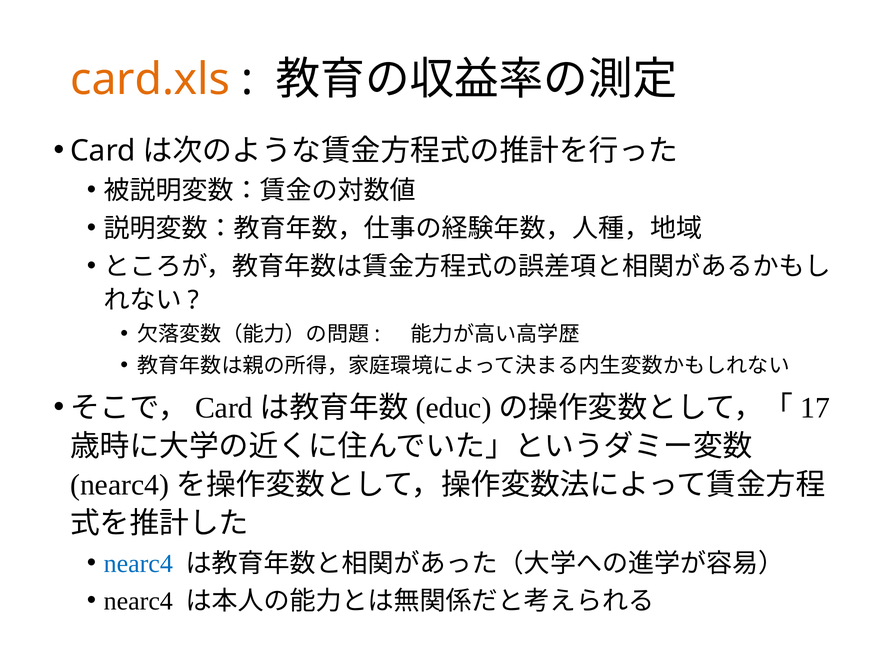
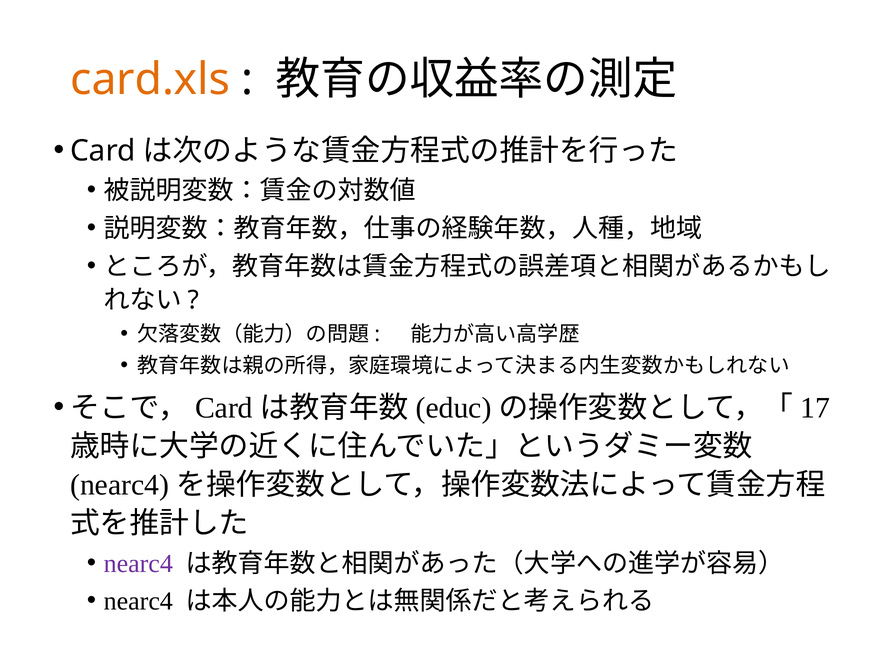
nearc4 at (138, 563) colour: blue -> purple
